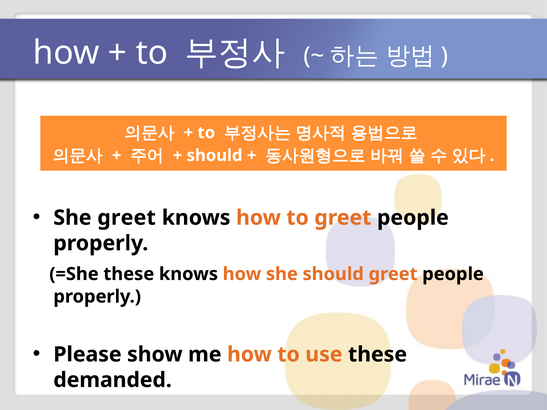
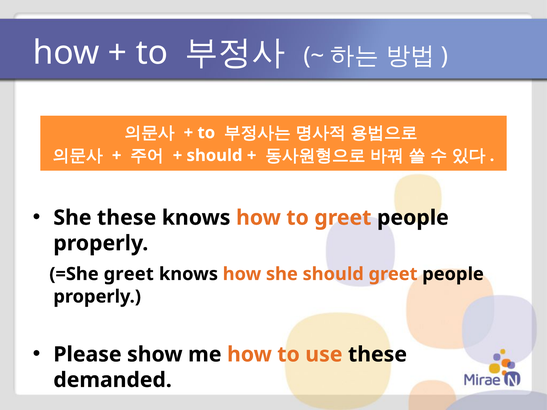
She greet: greet -> these
=She these: these -> greet
